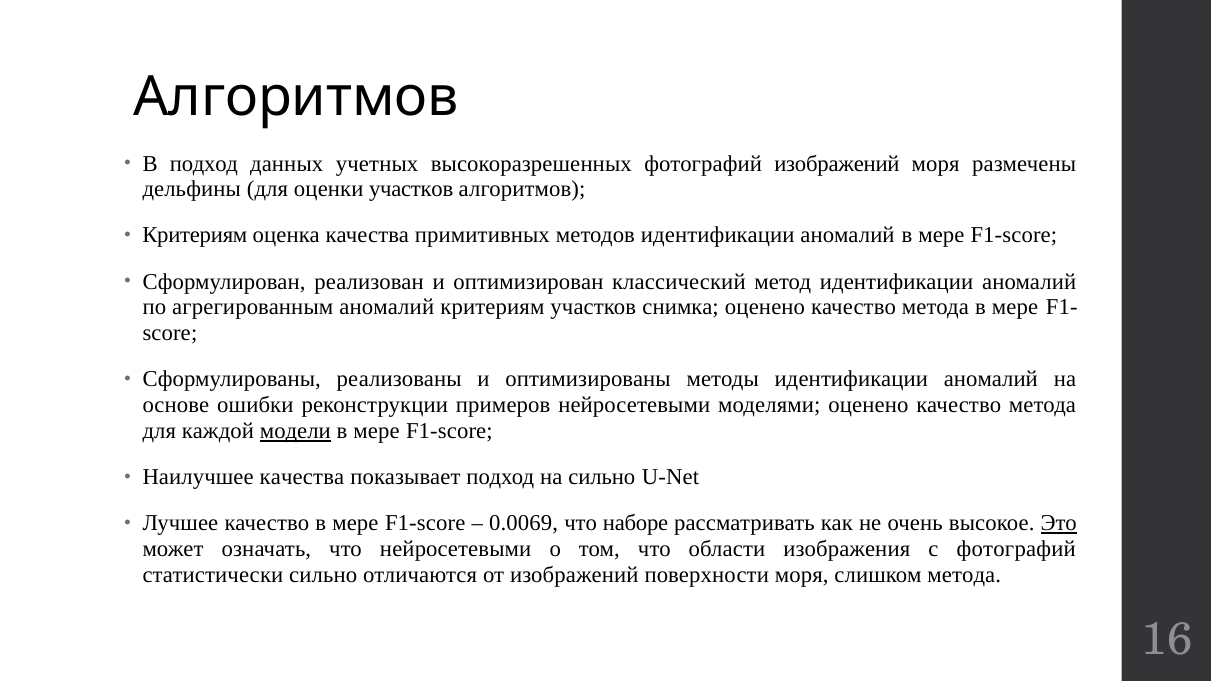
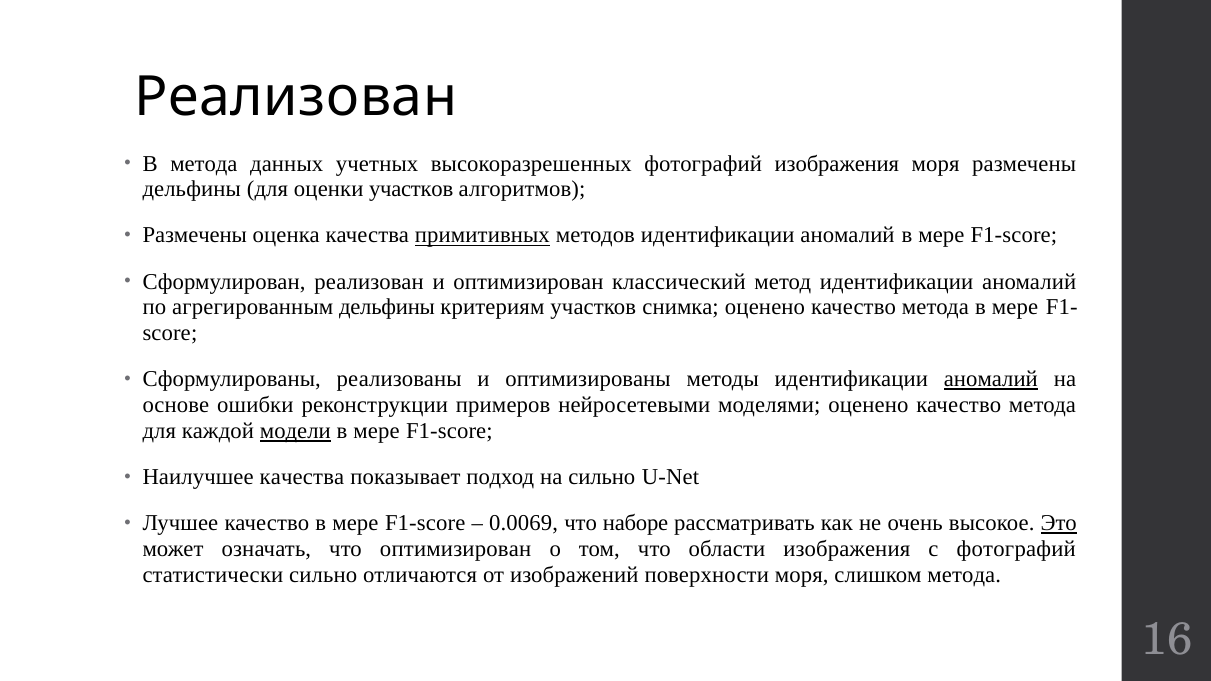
Алгоритмов at (296, 97): Алгоритмов -> Реализован
В подход: подход -> метода
фотографий изображений: изображений -> изображения
Критериям at (195, 236): Критериям -> Размечены
примитивных underline: none -> present
агрегированным аномалий: аномалий -> дельфины
аномалий at (991, 380) underline: none -> present
что нейросетевыми: нейросетевыми -> оптимизирован
